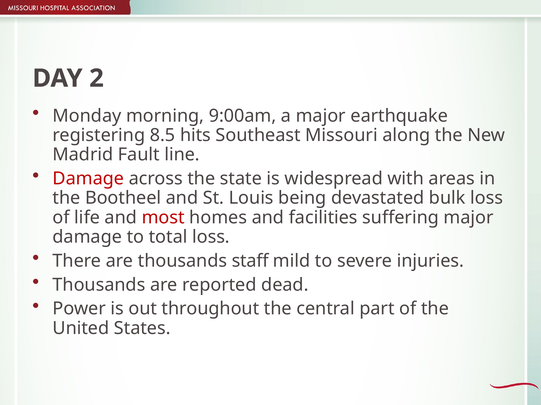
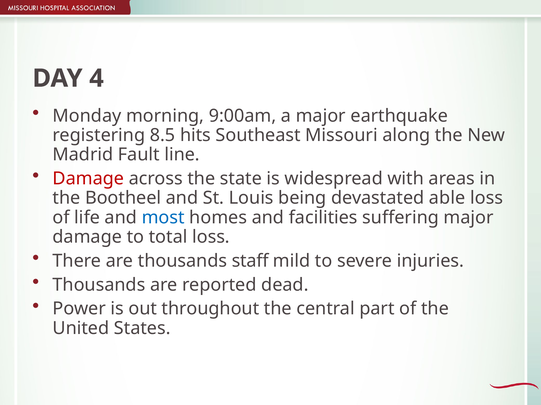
2: 2 -> 4
bulk: bulk -> able
most colour: red -> blue
